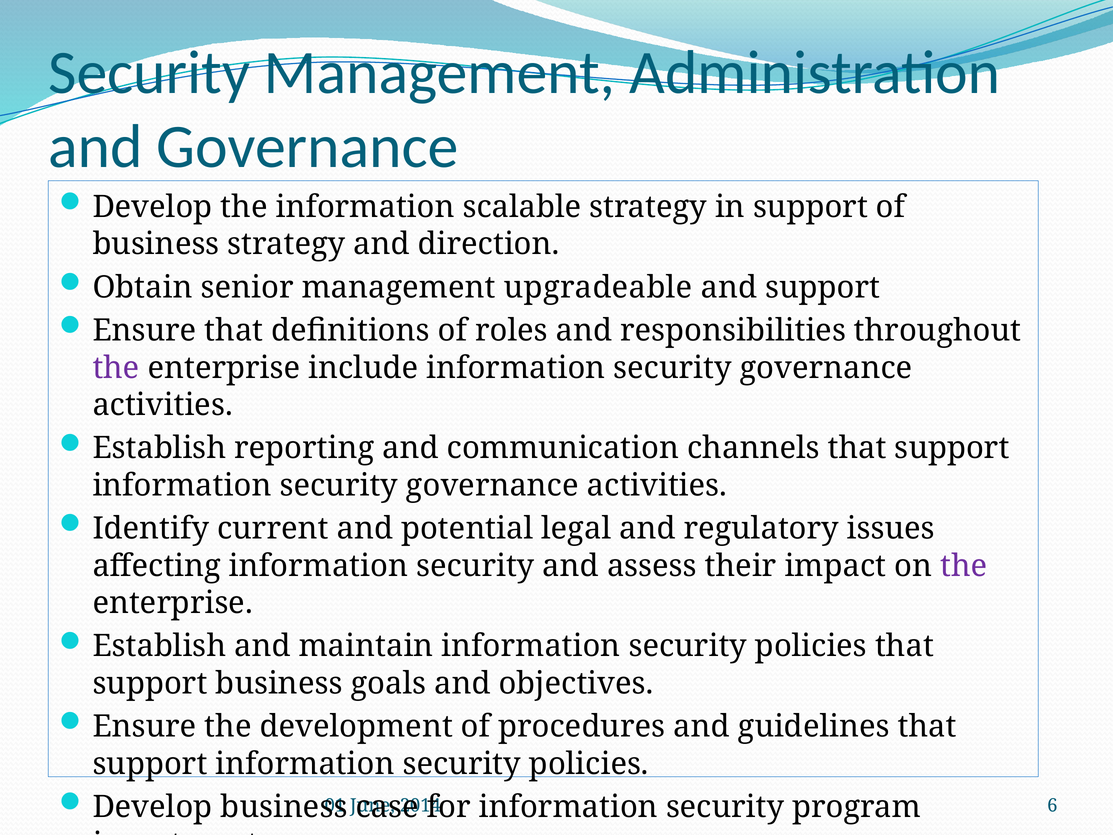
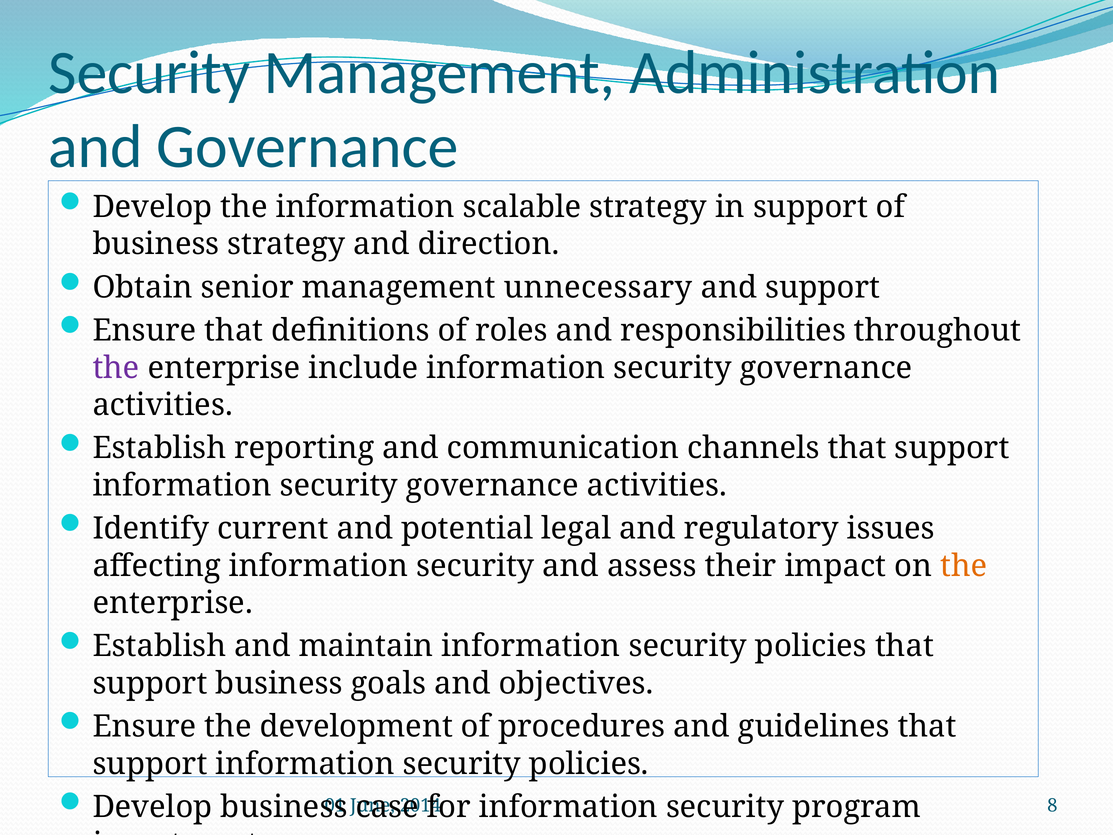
upgradeable: upgradeable -> unnecessary
the at (964, 566) colour: purple -> orange
6: 6 -> 8
